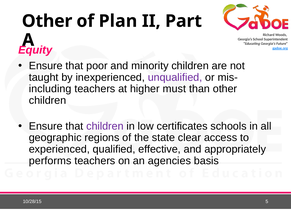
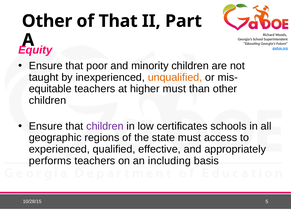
of Plan: Plan -> That
unqualified colour: purple -> orange
including: including -> equitable
state clear: clear -> must
agencies: agencies -> including
